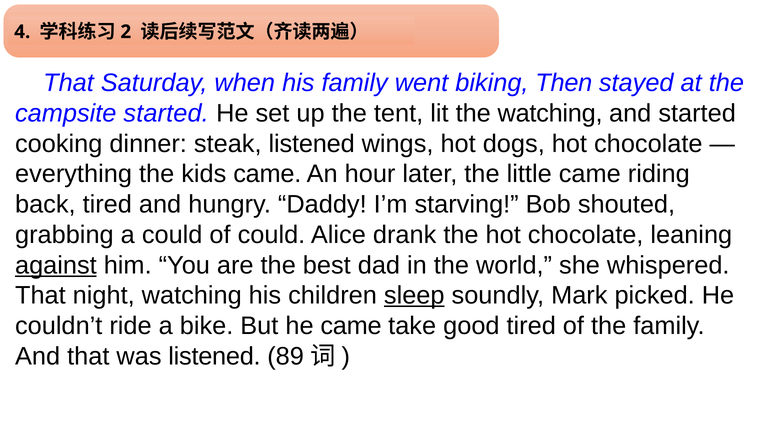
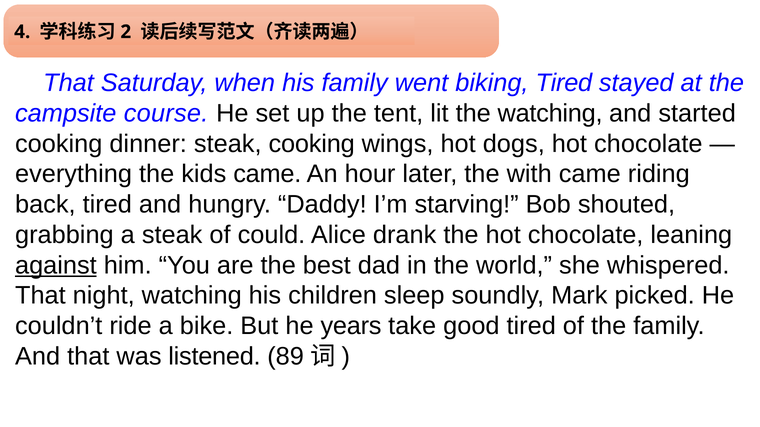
biking Then: Then -> Tired
campsite started: started -> course
steak listened: listened -> cooking
little: little -> with
a could: could -> steak
sleep underline: present -> none
he came: came -> years
